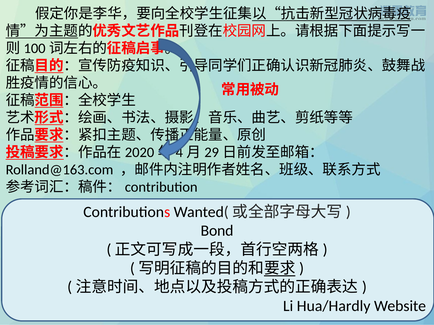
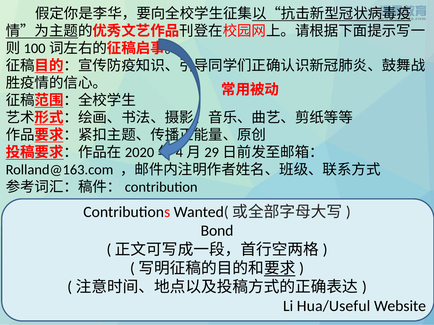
Hua/Hardly: Hua/Hardly -> Hua/Useful
